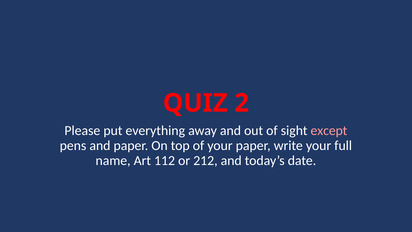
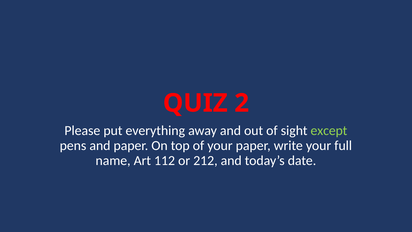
except colour: pink -> light green
